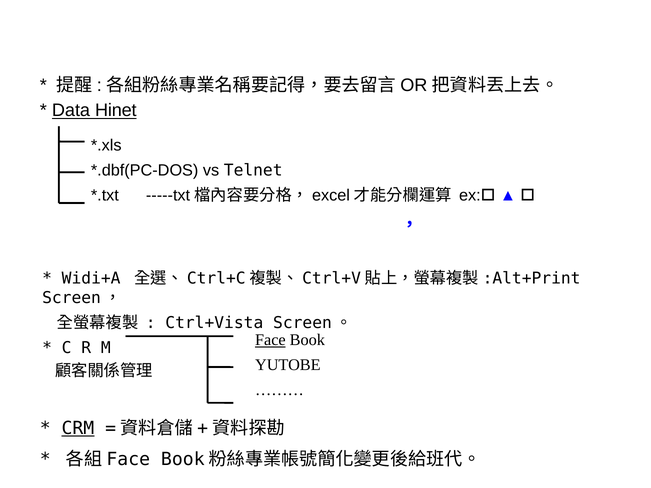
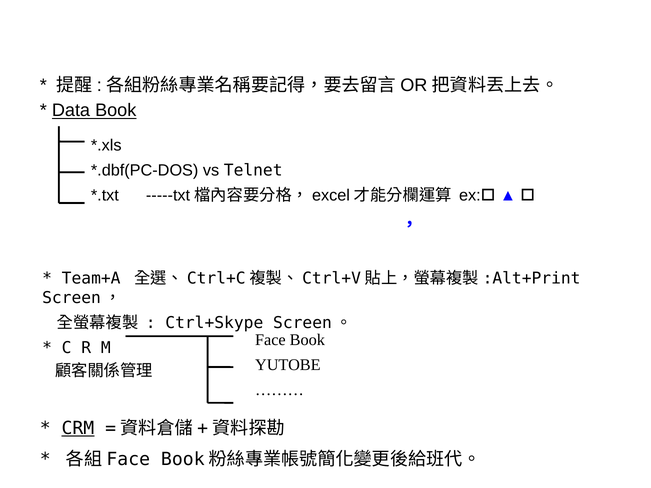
Data Hinet: Hinet -> Book
Widi+A: Widi+A -> Team+A
Ctrl+Vista: Ctrl+Vista -> Ctrl+Skype
Face underline: present -> none
